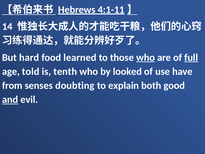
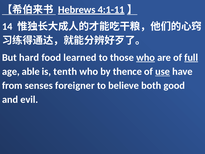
told: told -> able
looked: looked -> thence
use underline: none -> present
doubting: doubting -> foreigner
explain: explain -> believe
and underline: present -> none
